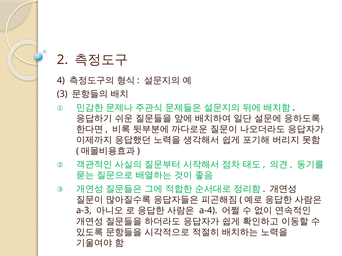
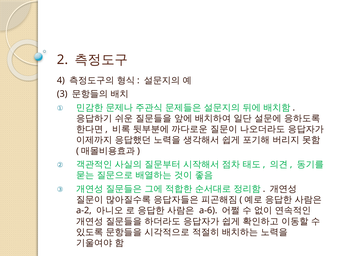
a-3: a-3 -> a-2
a-4: a-4 -> a-6
